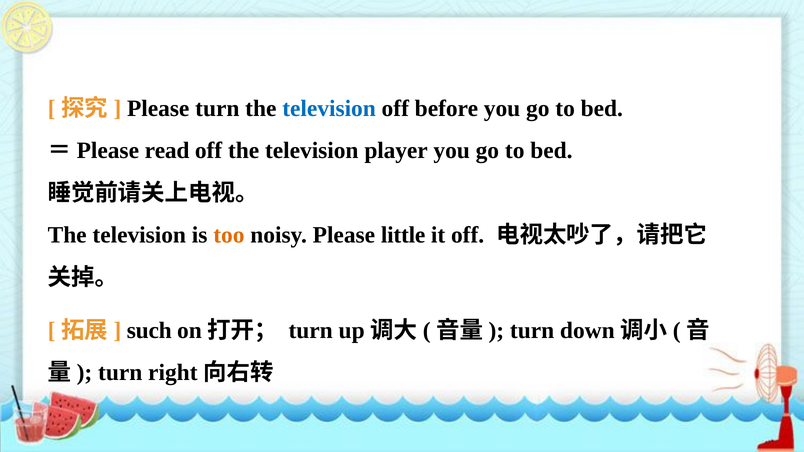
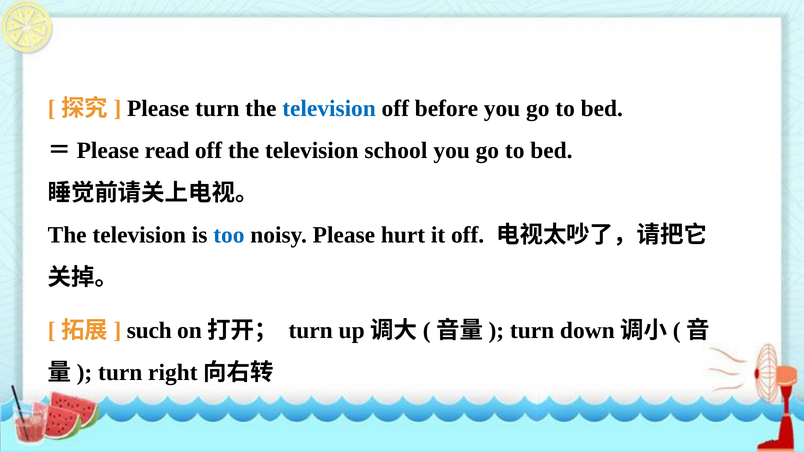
player: player -> school
too colour: orange -> blue
little: little -> hurt
